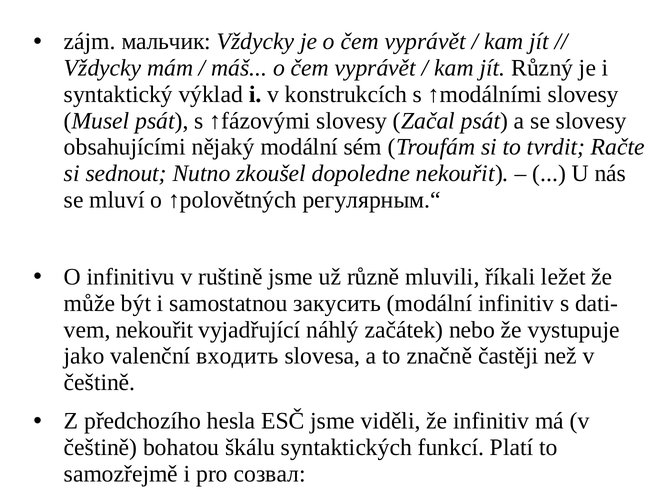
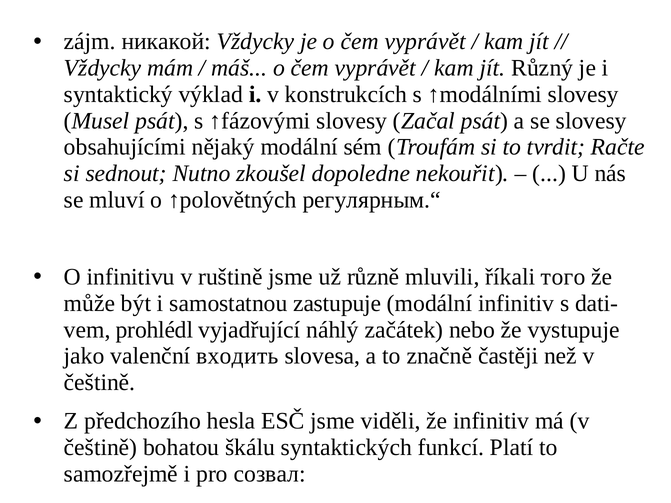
мальчик: мальчик -> никакой
ležet: ležet -> того
закусить: закусить -> zastupuje
nekouřit at (154, 330): nekouřit -> prohlédl
